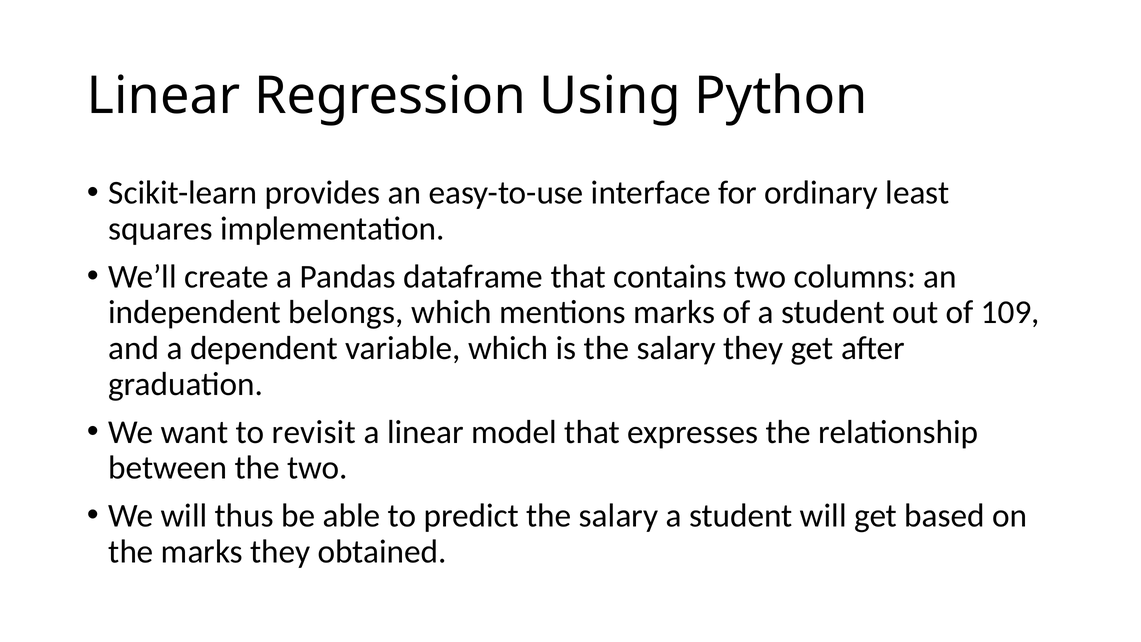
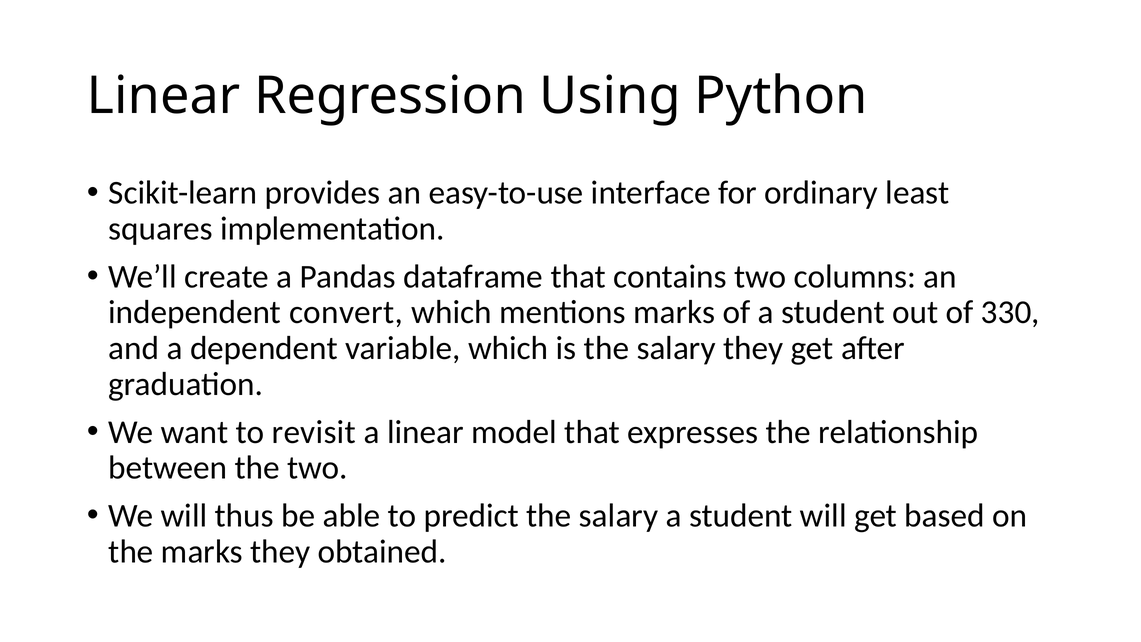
belongs: belongs -> convert
109: 109 -> 330
